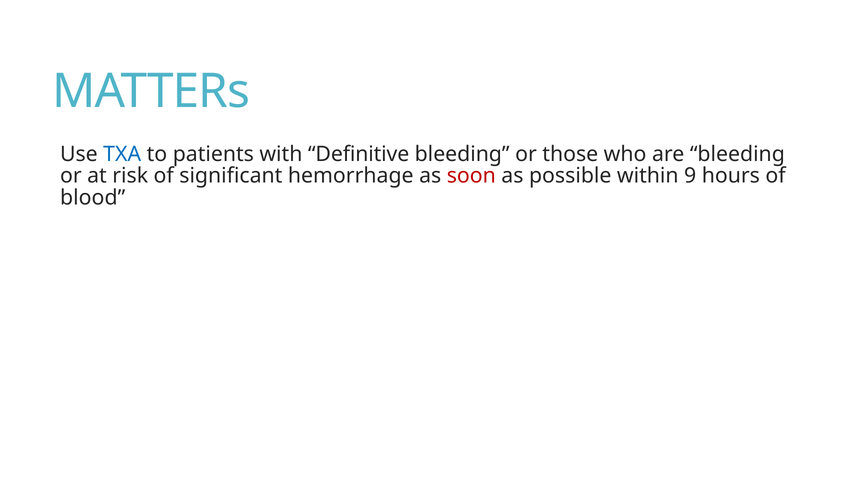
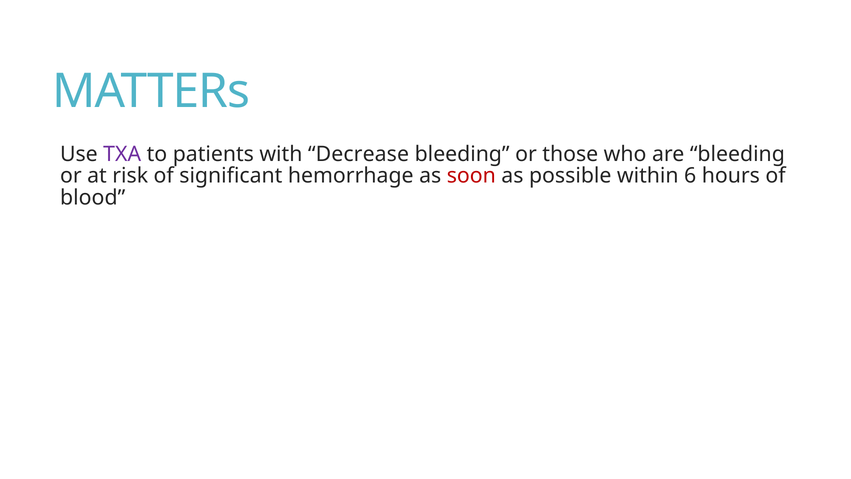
TXA colour: blue -> purple
Definitive: Definitive -> Decrease
9: 9 -> 6
